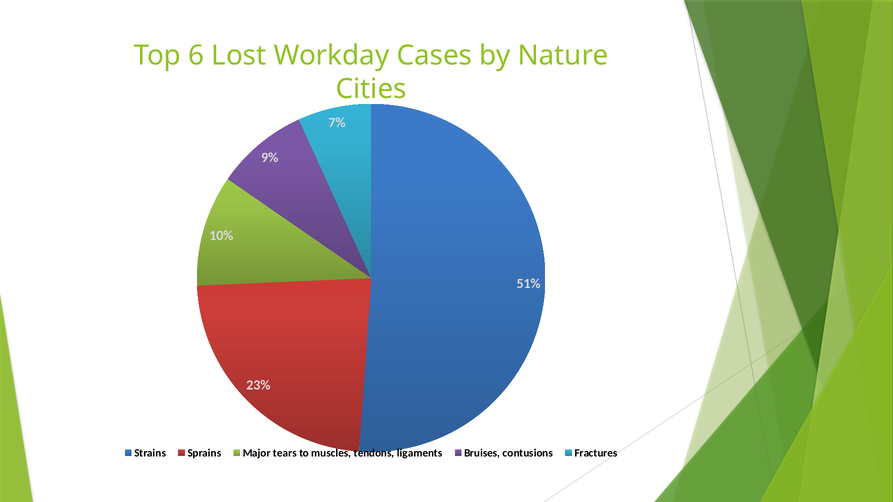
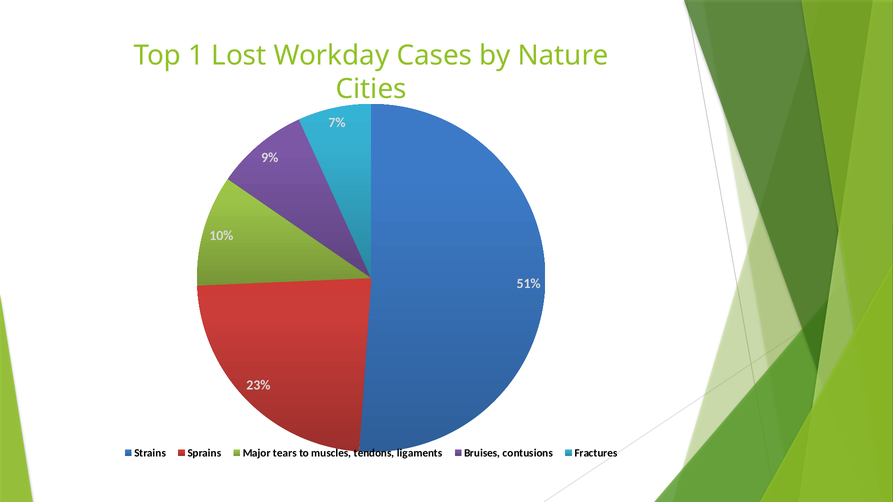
6: 6 -> 1
